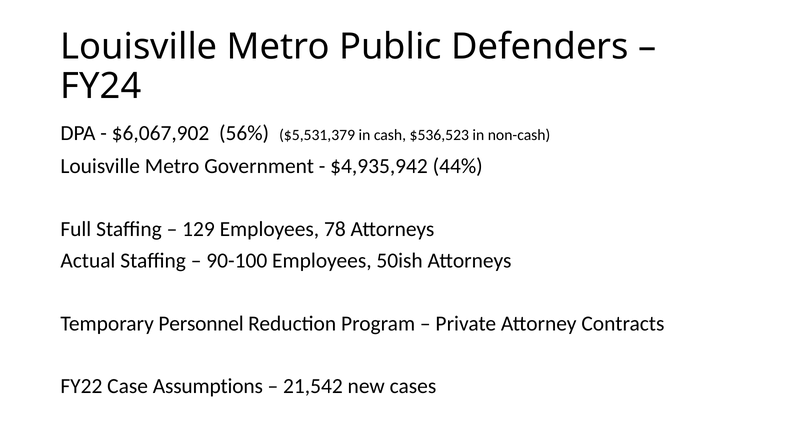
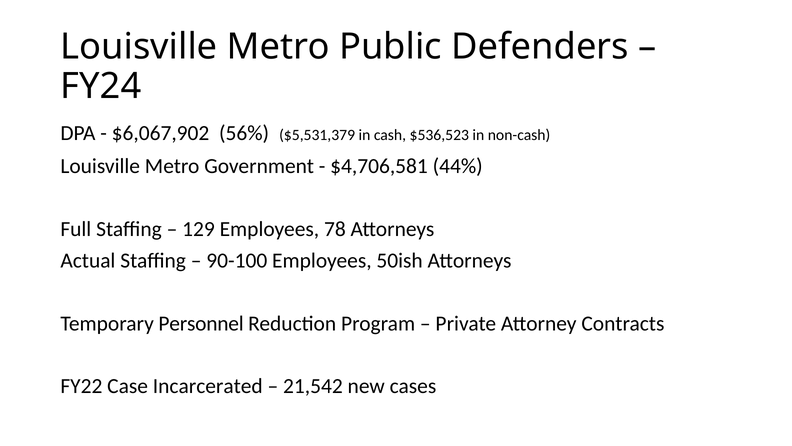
$4,935,942: $4,935,942 -> $4,706,581
Assumptions: Assumptions -> Incarcerated
